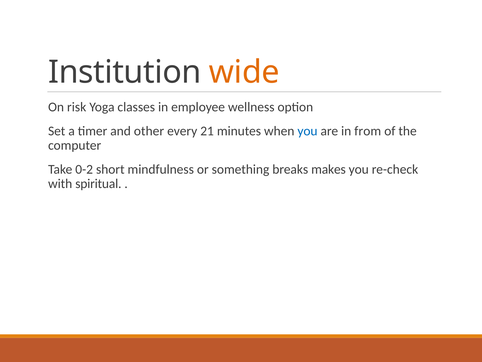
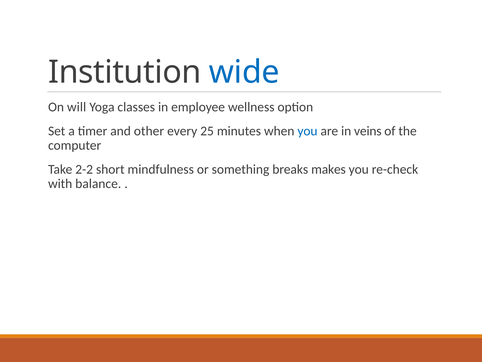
wide colour: orange -> blue
risk: risk -> will
21: 21 -> 25
from: from -> veins
0-2: 0-2 -> 2-2
spiritual: spiritual -> balance
